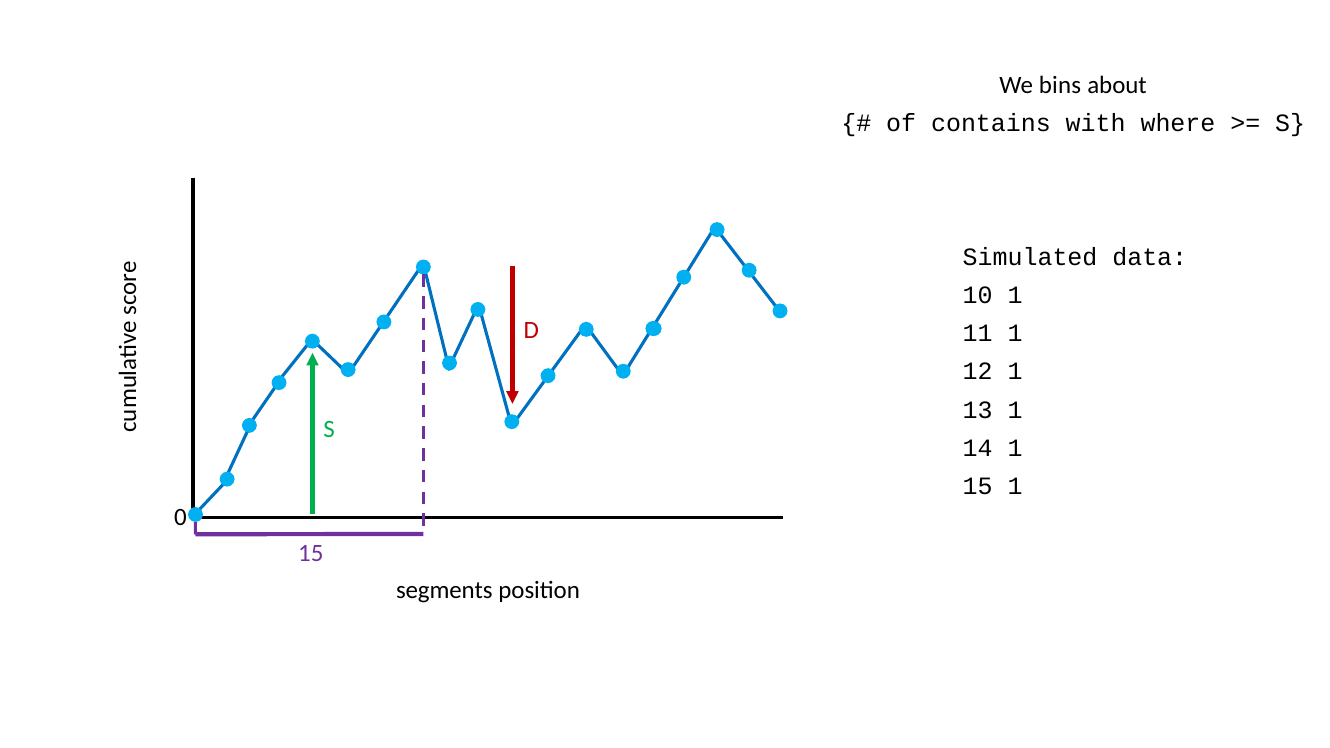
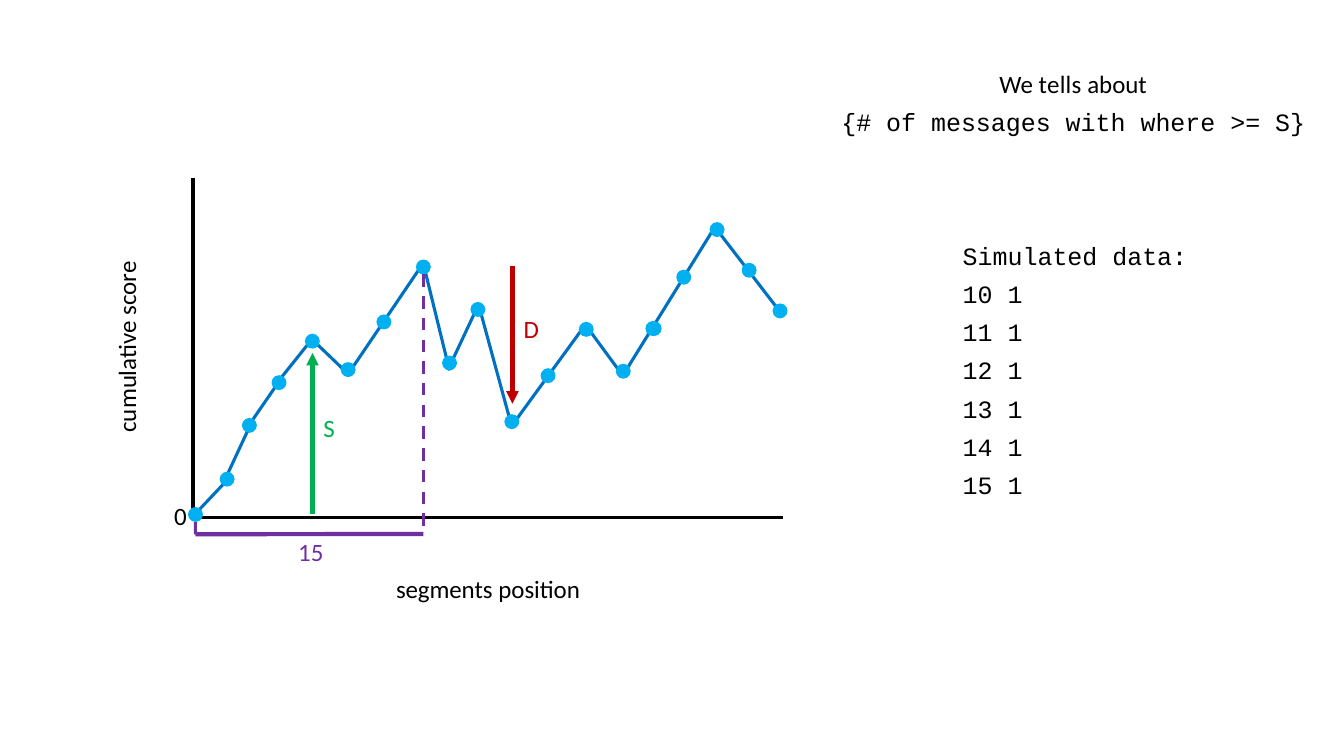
bins: bins -> tells
contains: contains -> messages
